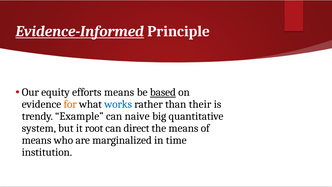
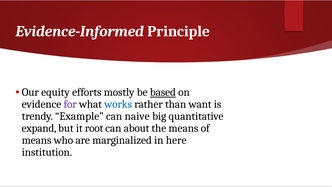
Evidence-Informed underline: present -> none
efforts means: means -> mostly
for colour: orange -> purple
their: their -> want
system: system -> expand
direct: direct -> about
time: time -> here
